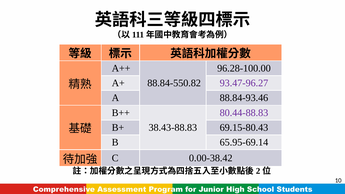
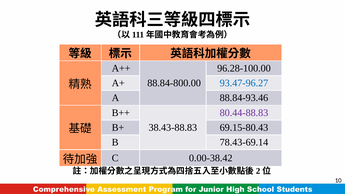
88.84-550.82: 88.84-550.82 -> 88.84-800.00
93.47-96.27 colour: purple -> blue
65.95-69.14: 65.95-69.14 -> 78.43-69.14
